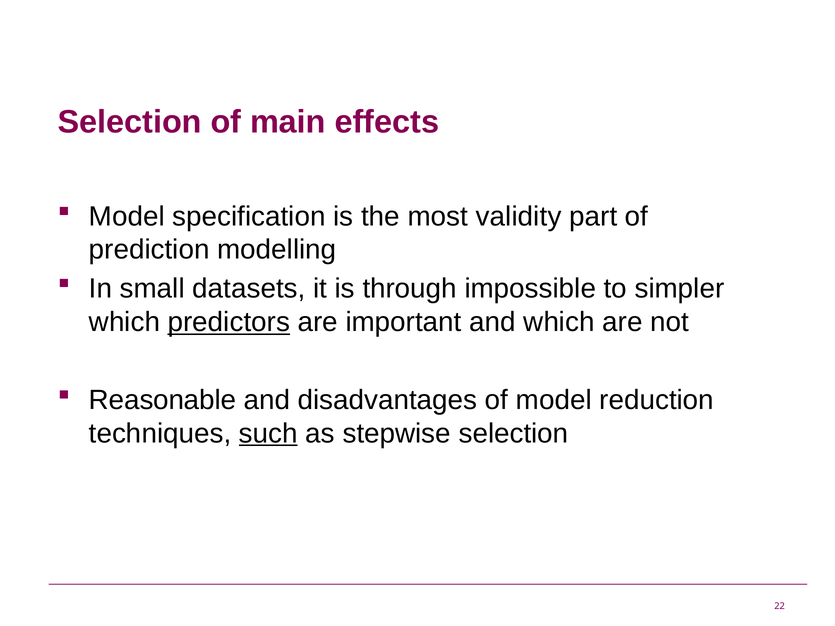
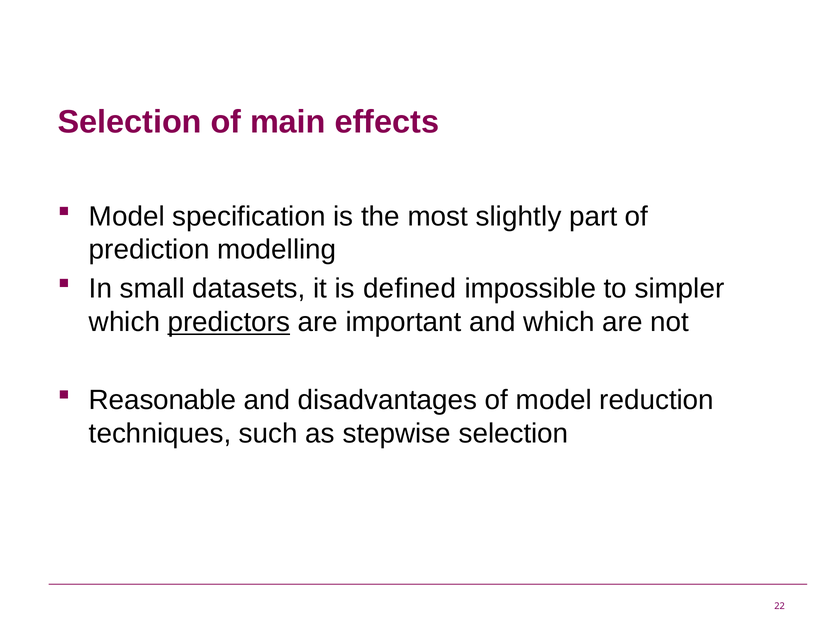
validity: validity -> slightly
through: through -> defined
such underline: present -> none
